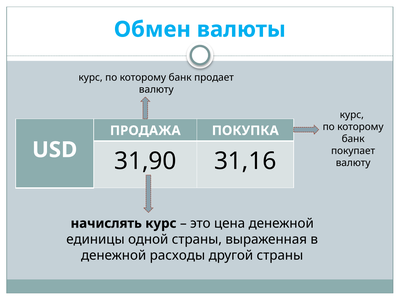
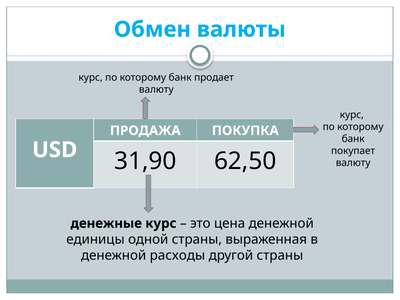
31,16: 31,16 -> 62,50
начислять: начислять -> денежные
